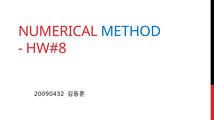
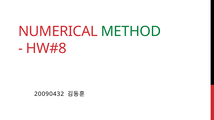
METHOD colour: blue -> green
